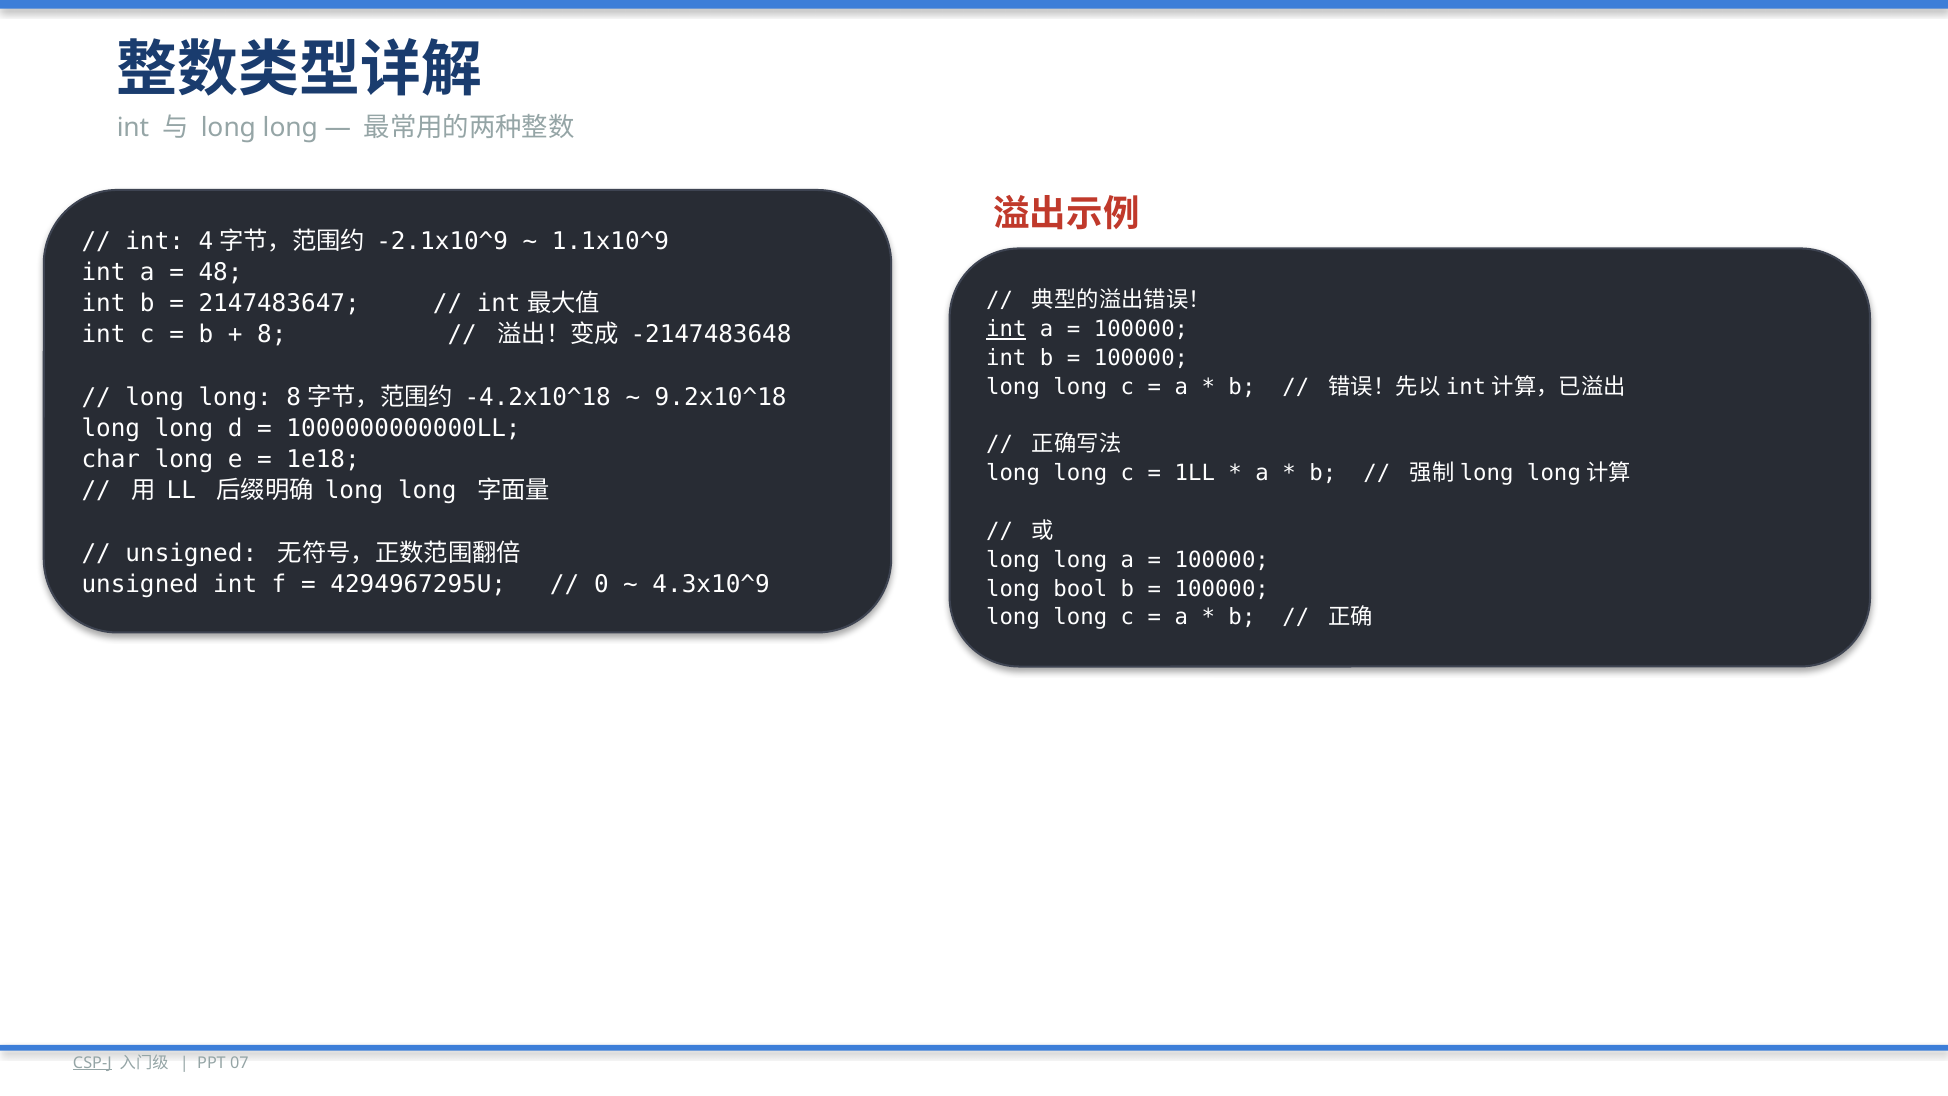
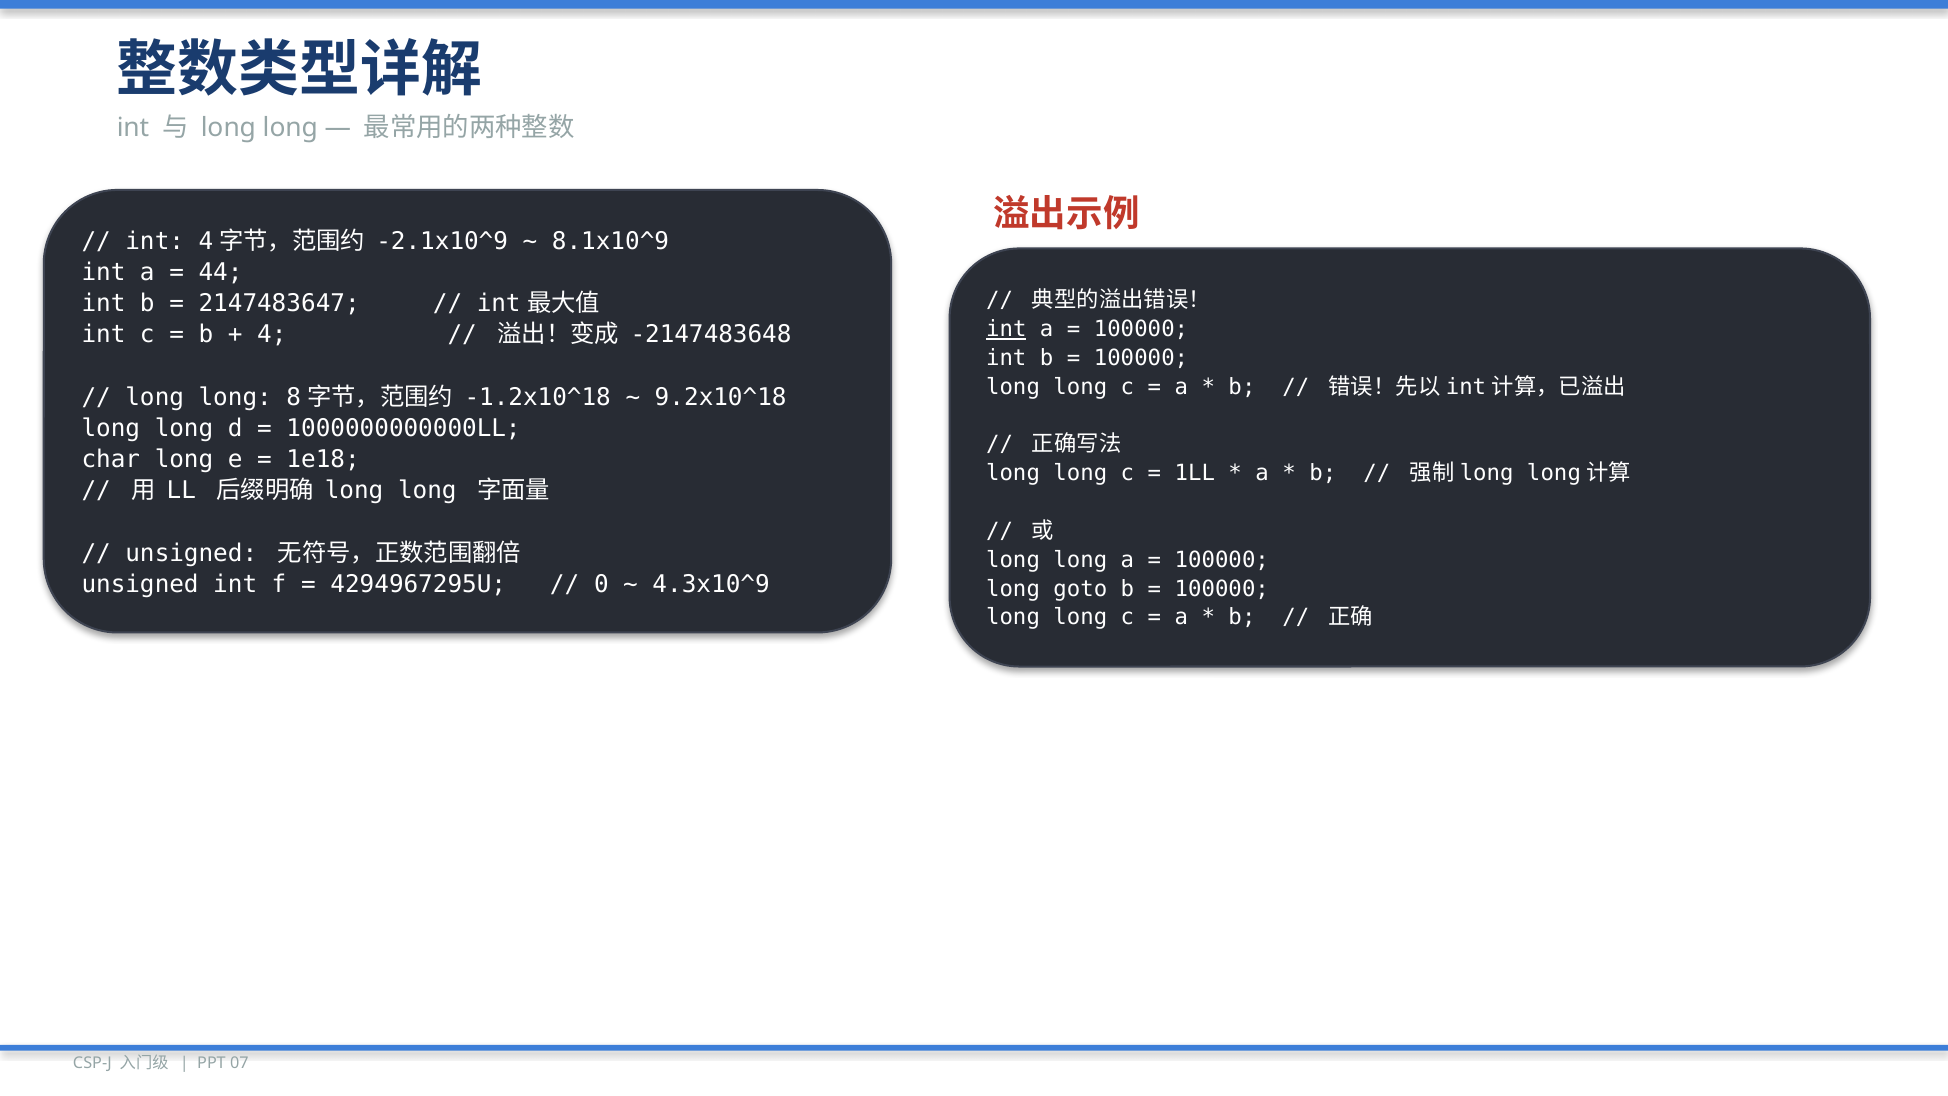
1.1x10^9: 1.1x10^9 -> 8.1x10^9
48: 48 -> 44
8 at (272, 335): 8 -> 4
-4.2x10^18: -4.2x10^18 -> -1.2x10^18
bool: bool -> goto
CSP-J underline: present -> none
